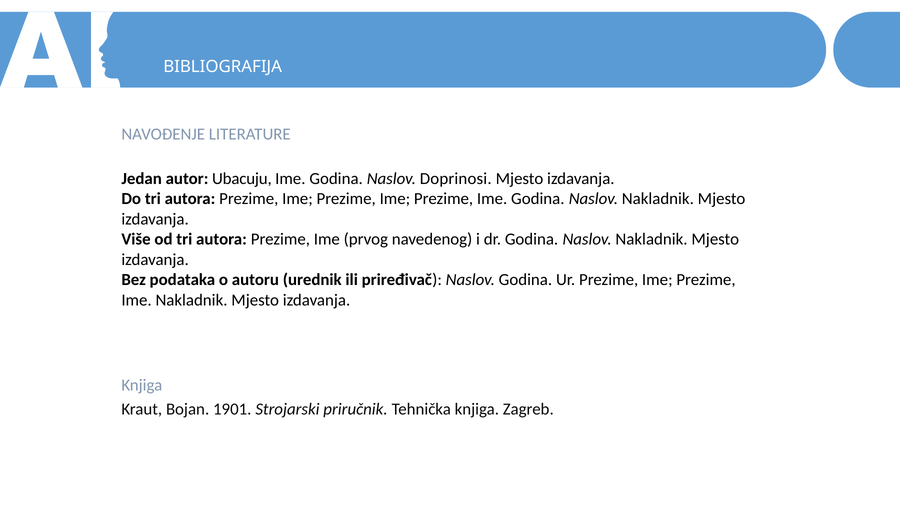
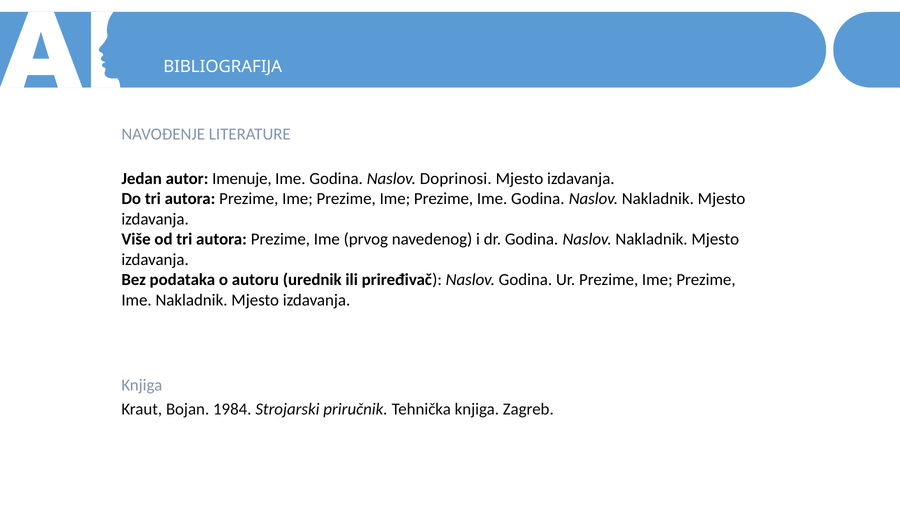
Ubacuju: Ubacuju -> Imenuje
1901: 1901 -> 1984
